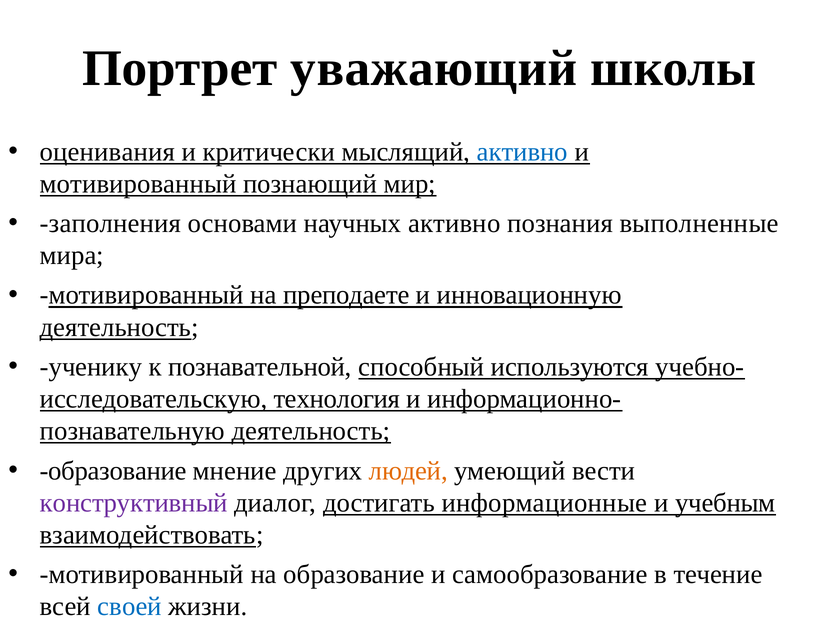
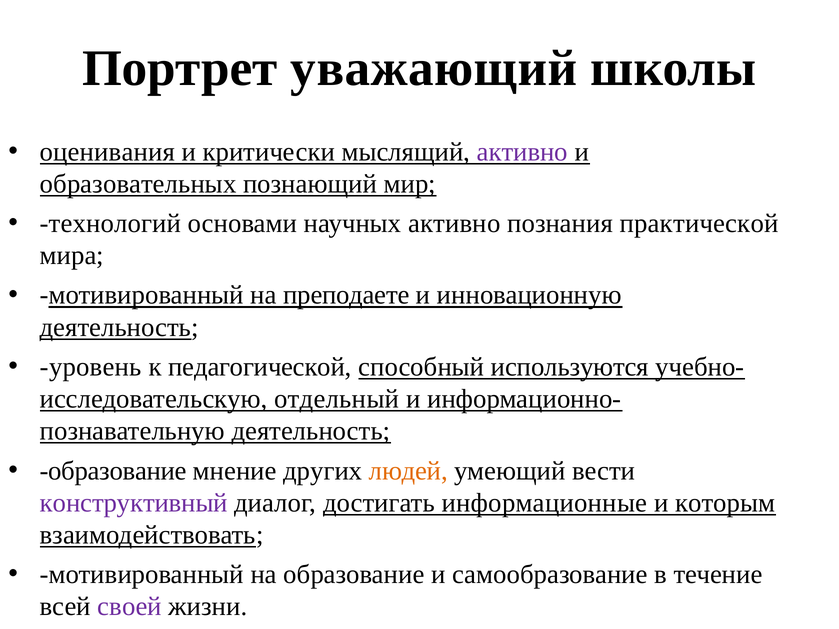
активно at (522, 152) colour: blue -> purple
мотивированный at (138, 184): мотивированный -> образовательных
заполнения: заполнения -> технологий
выполненные: выполненные -> практической
ученику: ученику -> уровень
познавательной: познавательной -> педагогической
технология: технология -> отдельный
учебным: учебным -> которым
своей colour: blue -> purple
